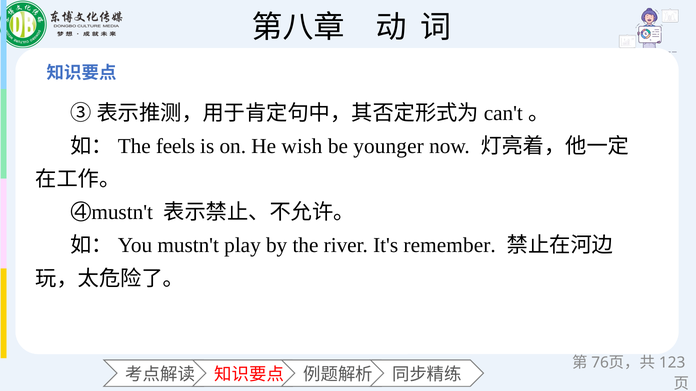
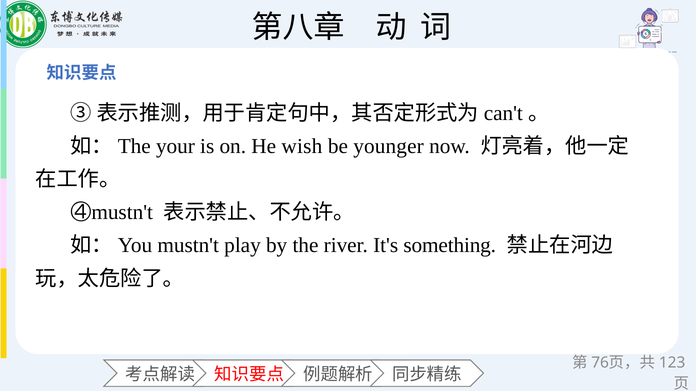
feels: feels -> your
remember: remember -> something
